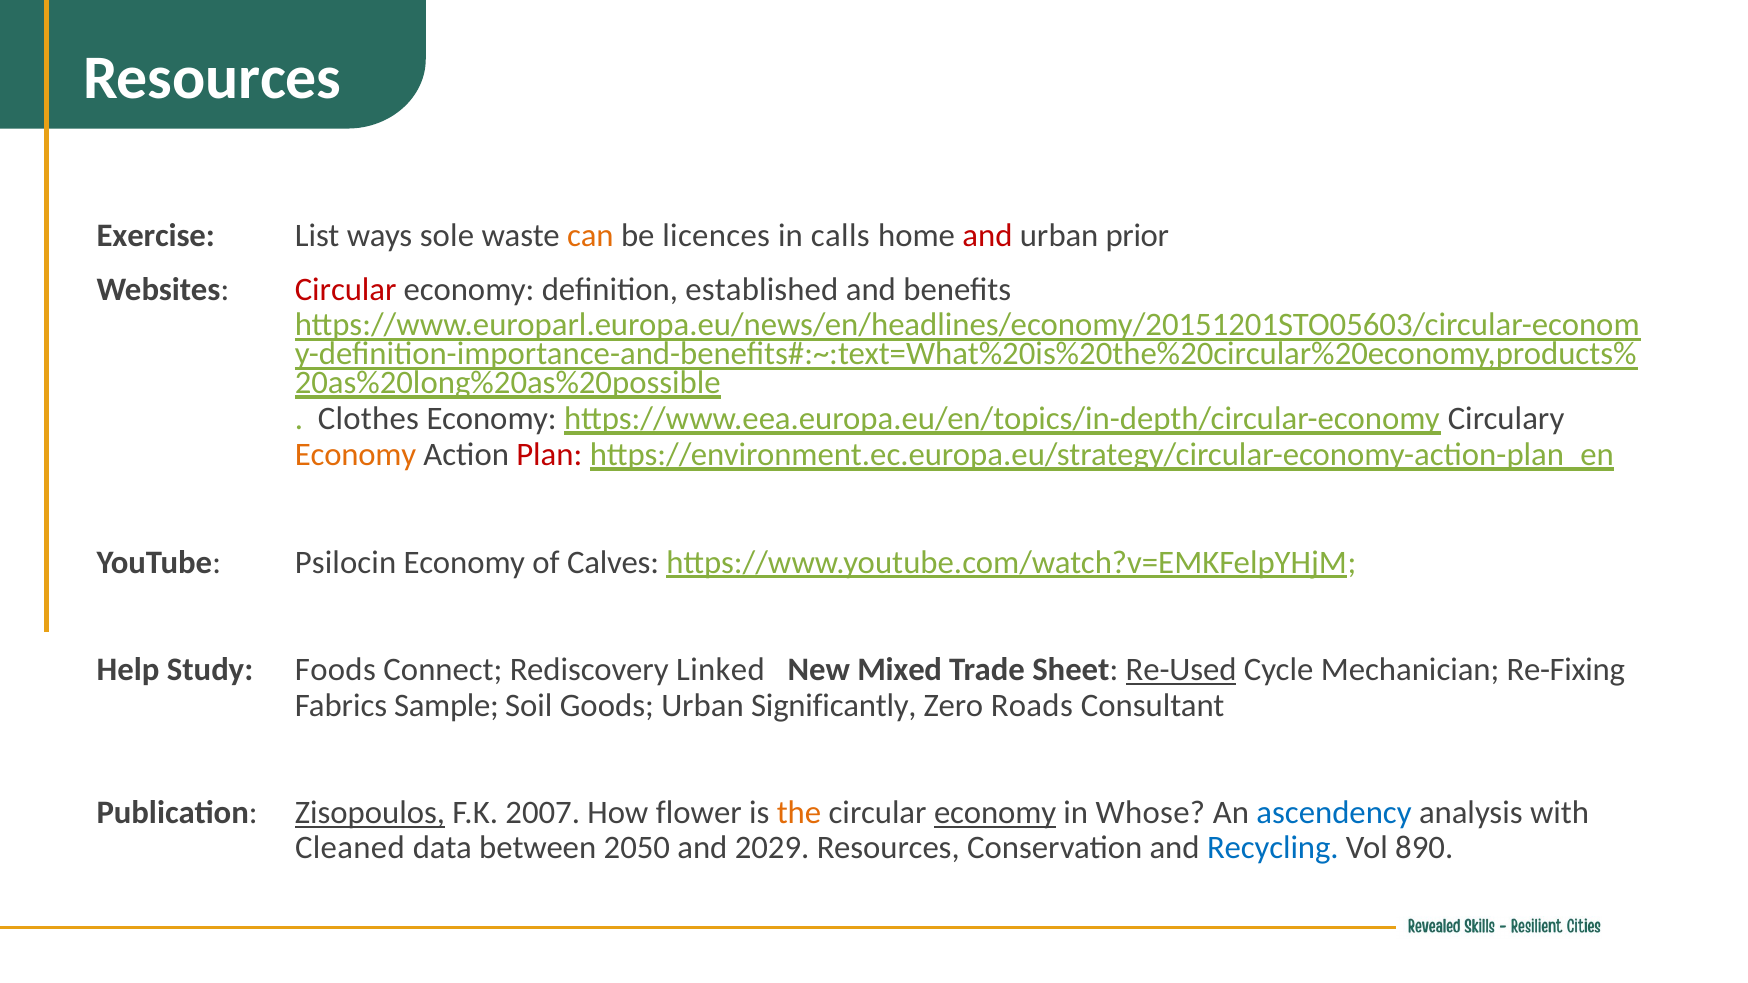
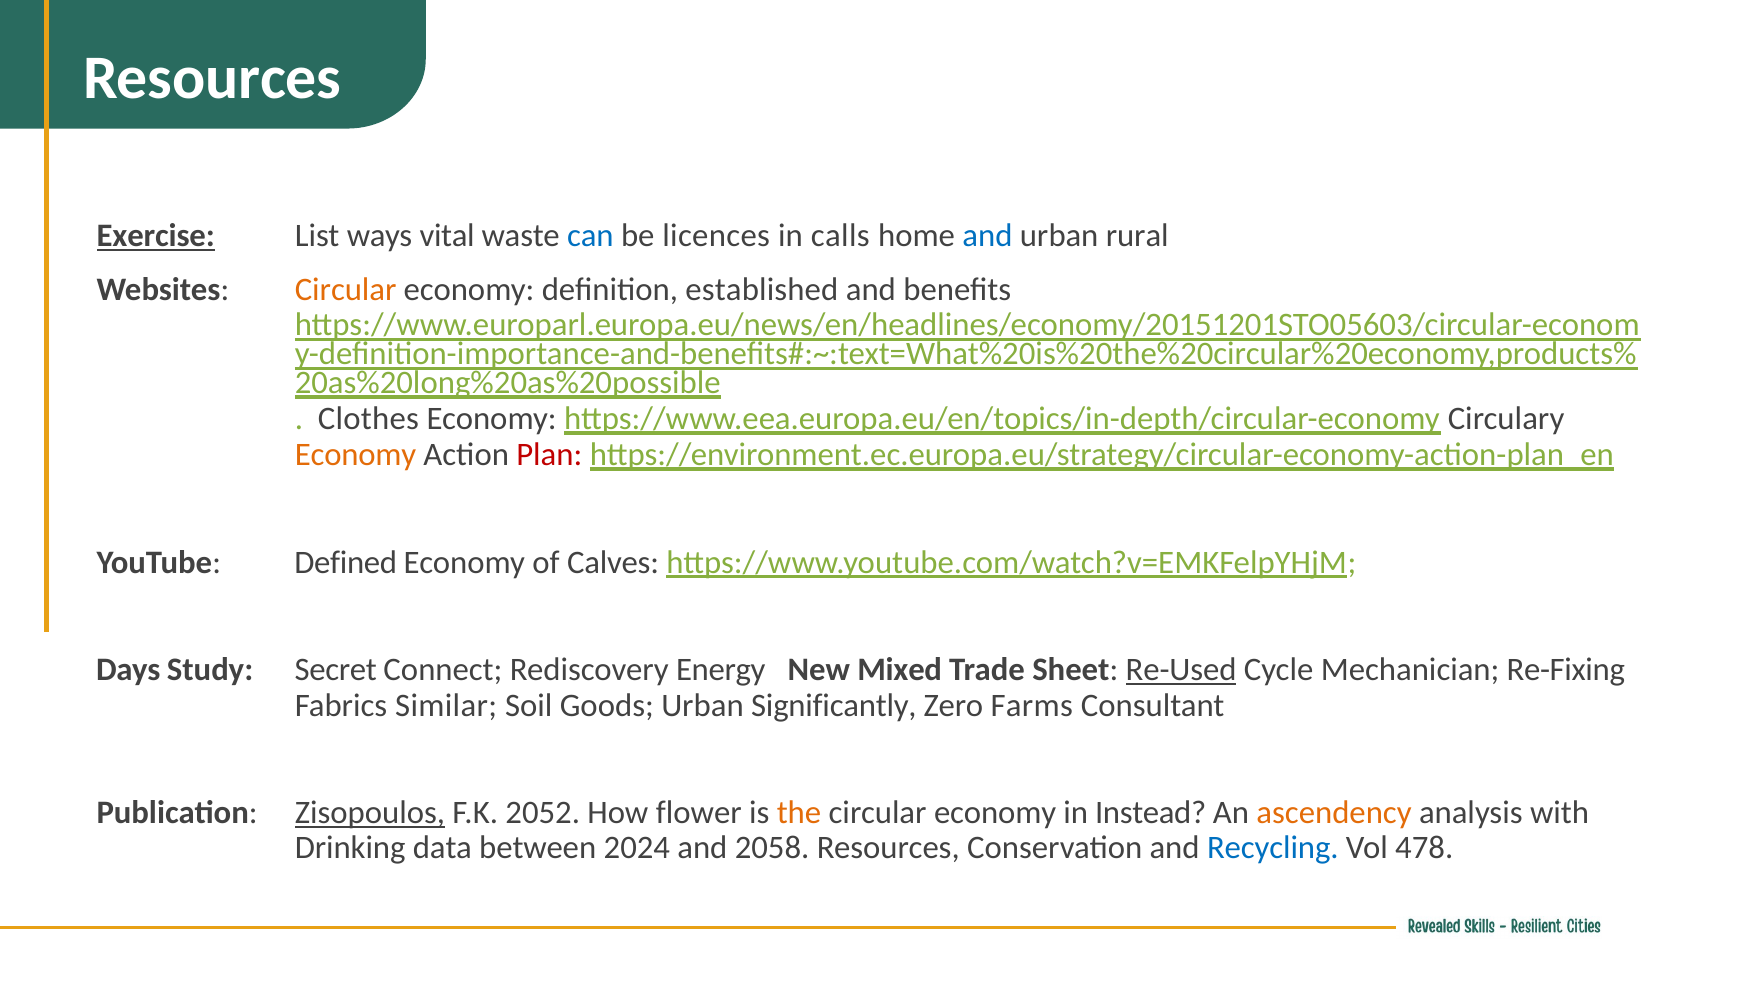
Exercise underline: none -> present
sole: sole -> vital
can colour: orange -> blue
and at (987, 236) colour: red -> blue
prior: prior -> rural
Circular at (346, 289) colour: red -> orange
Psilocin: Psilocin -> Defined
Help: Help -> Days
Foods: Foods -> Secret
Linked: Linked -> Energy
Sample: Sample -> Similar
Roads: Roads -> Farms
2007: 2007 -> 2052
economy at (995, 813) underline: present -> none
Whose: Whose -> Instead
ascendency colour: blue -> orange
Cleaned: Cleaned -> Drinking
2050: 2050 -> 2024
2029: 2029 -> 2058
890: 890 -> 478
